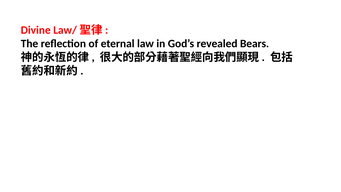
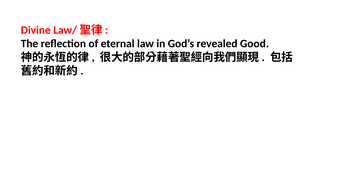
Bears: Bears -> Good
